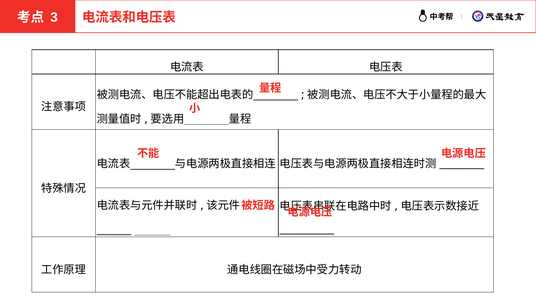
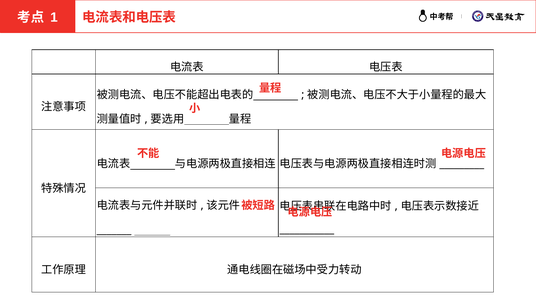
3: 3 -> 1
